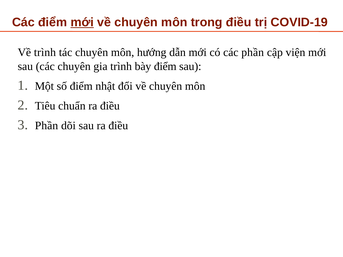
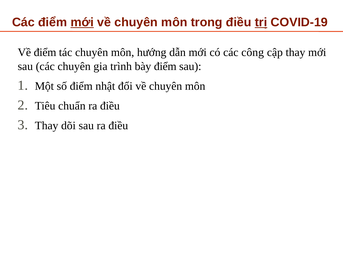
trị underline: none -> present
Về trình: trình -> điểm
các phần: phần -> công
cập viện: viện -> thay
Phần at (47, 126): Phần -> Thay
